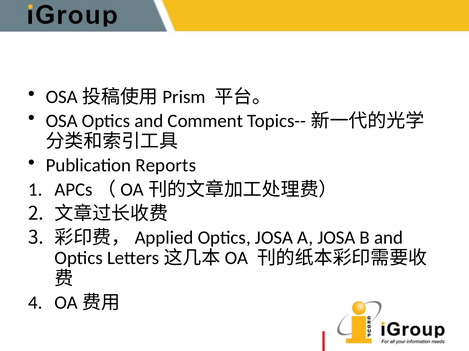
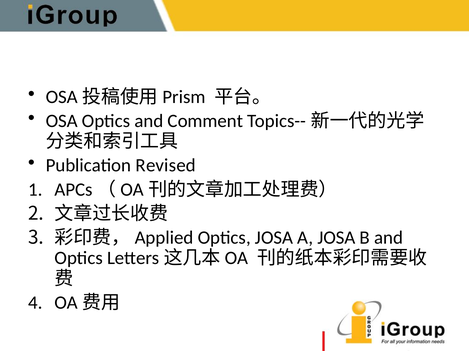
Reports: Reports -> Revised
